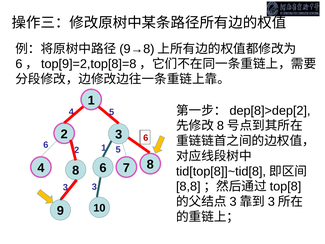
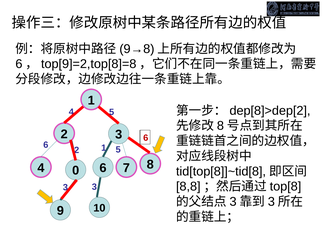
4 8: 8 -> 0
